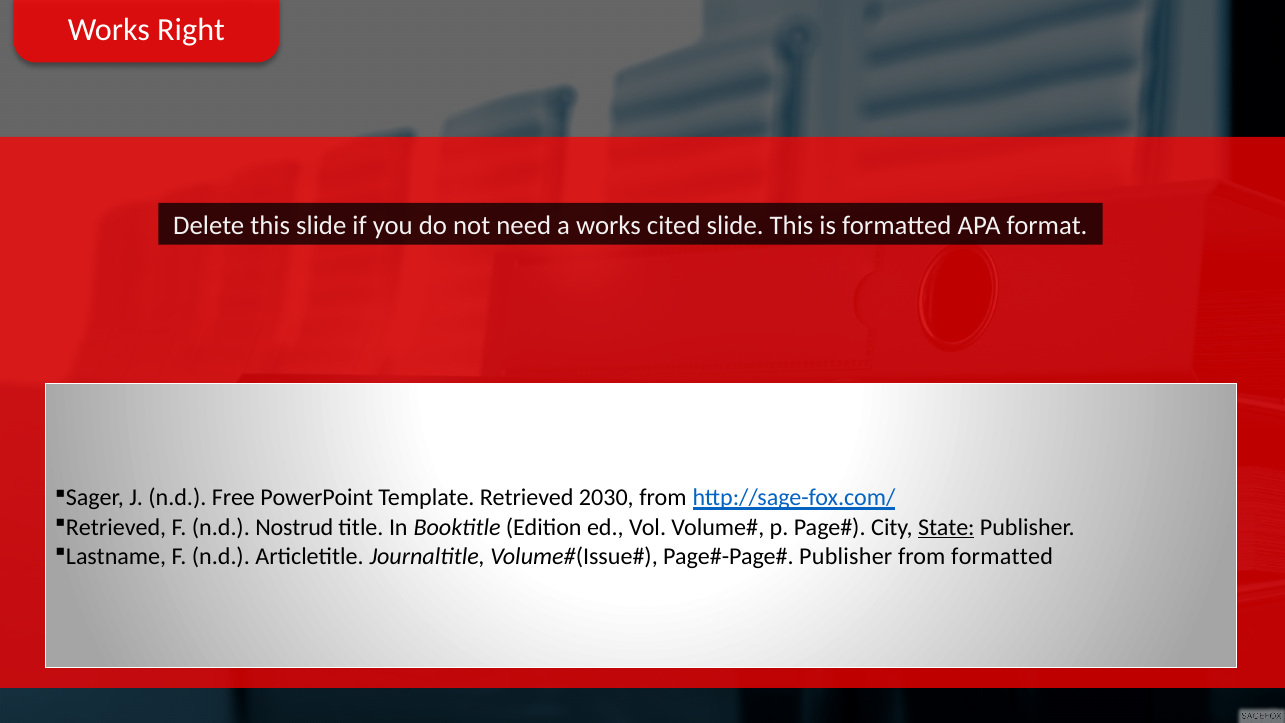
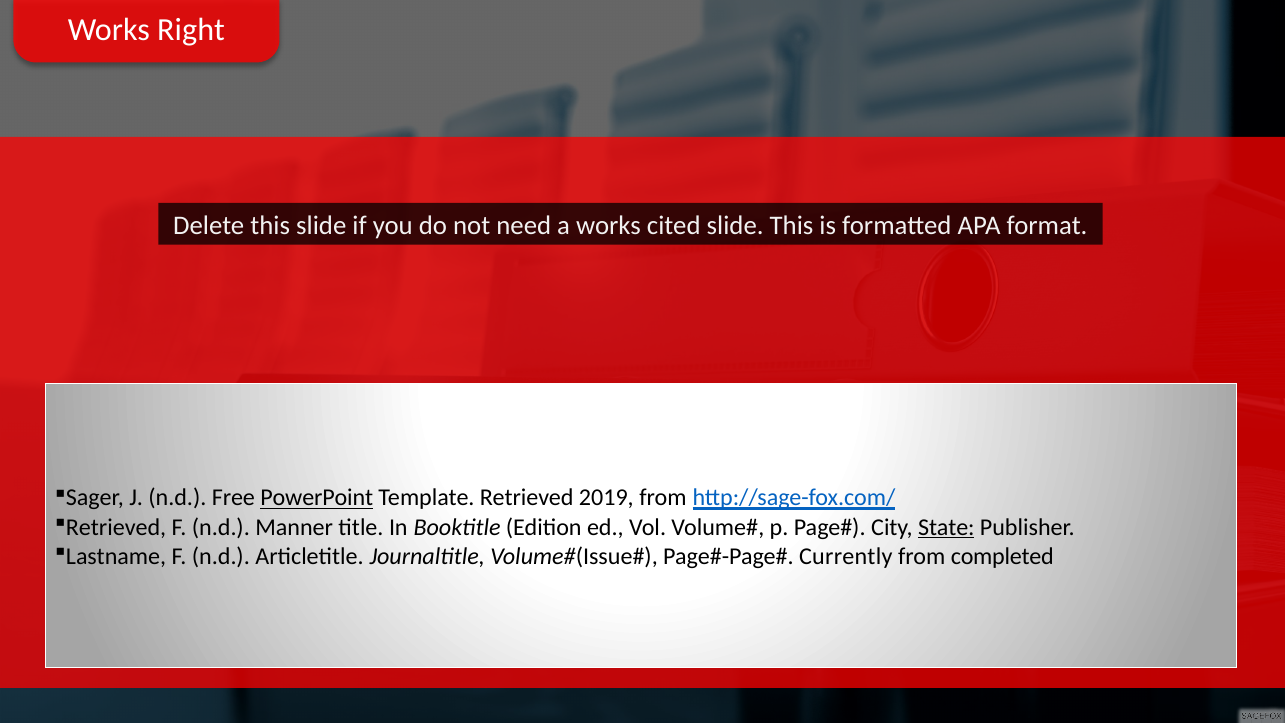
PowerPoint underline: none -> present
2030: 2030 -> 2019
Nostrud: Nostrud -> Manner
Publisher at (846, 556): Publisher -> Currently
from formatted: formatted -> completed
